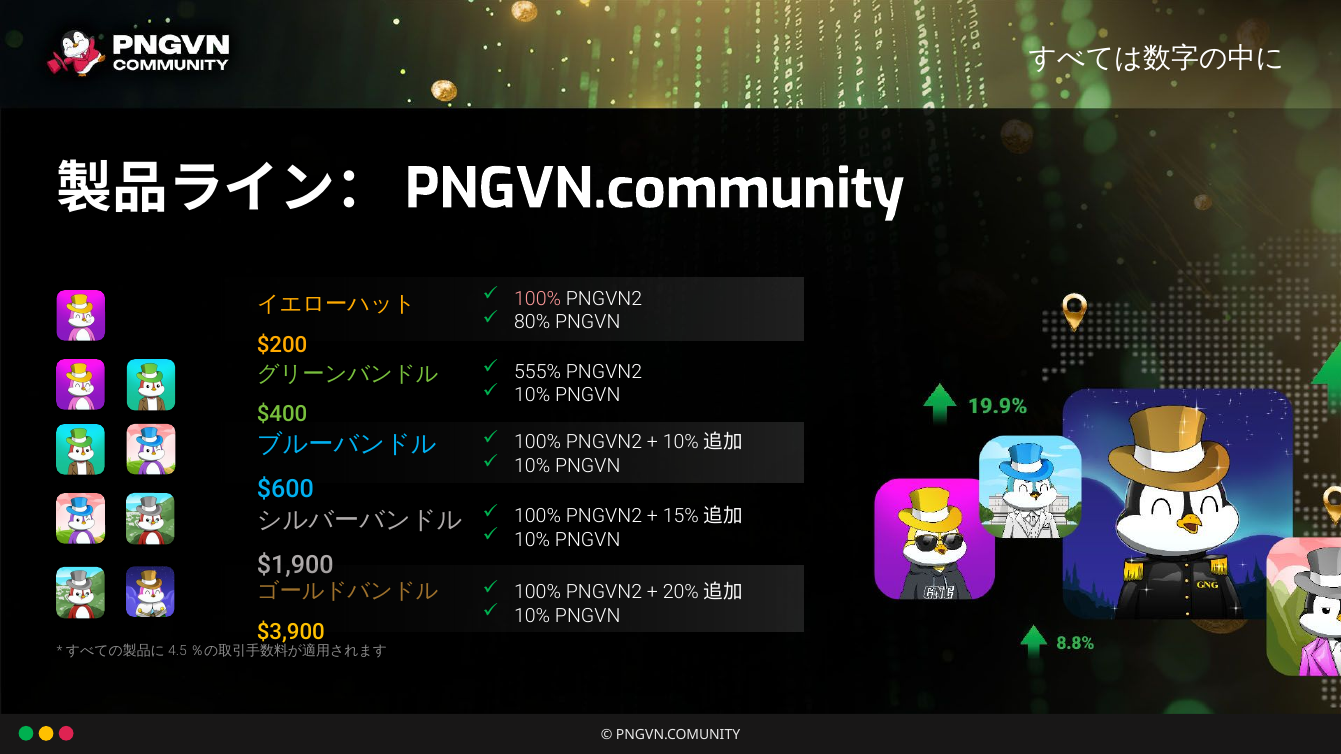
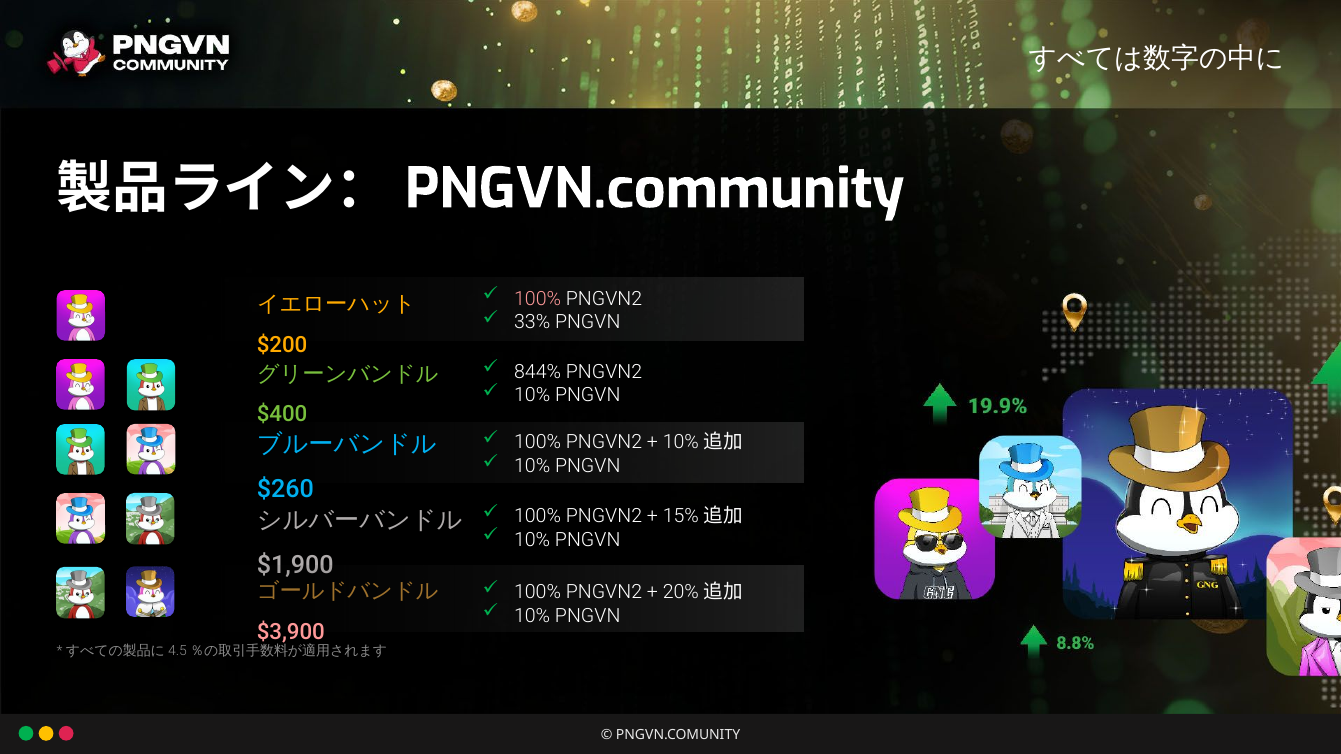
80%: 80% -> 33%
555%: 555% -> 844%
$600: $600 -> $260
$3,900 colour: yellow -> pink
